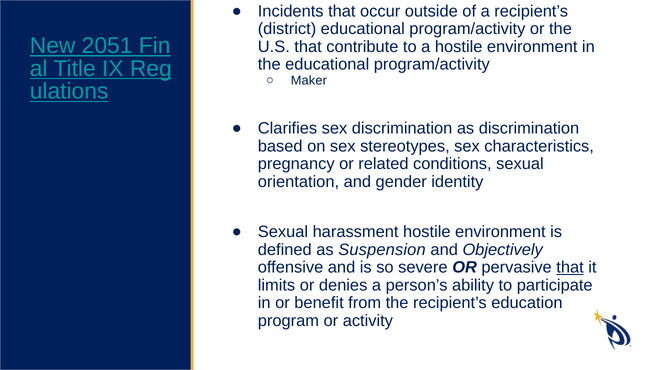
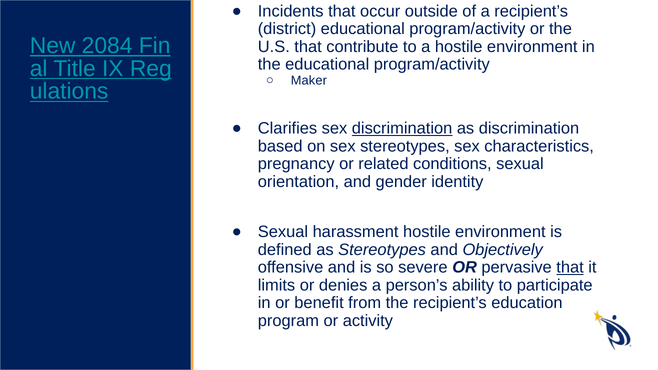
2051: 2051 -> 2084
discrimination at (402, 129) underline: none -> present
as Suspension: Suspension -> Stereotypes
